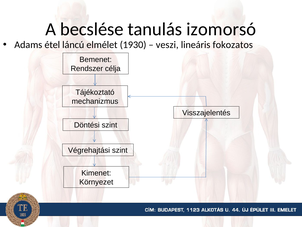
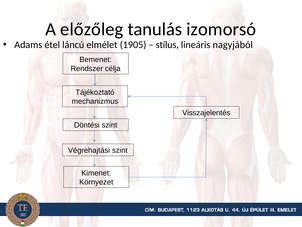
becslése: becslése -> előzőleg
1930: 1930 -> 1905
veszi: veszi -> stílus
fokozatos: fokozatos -> nagyjából
